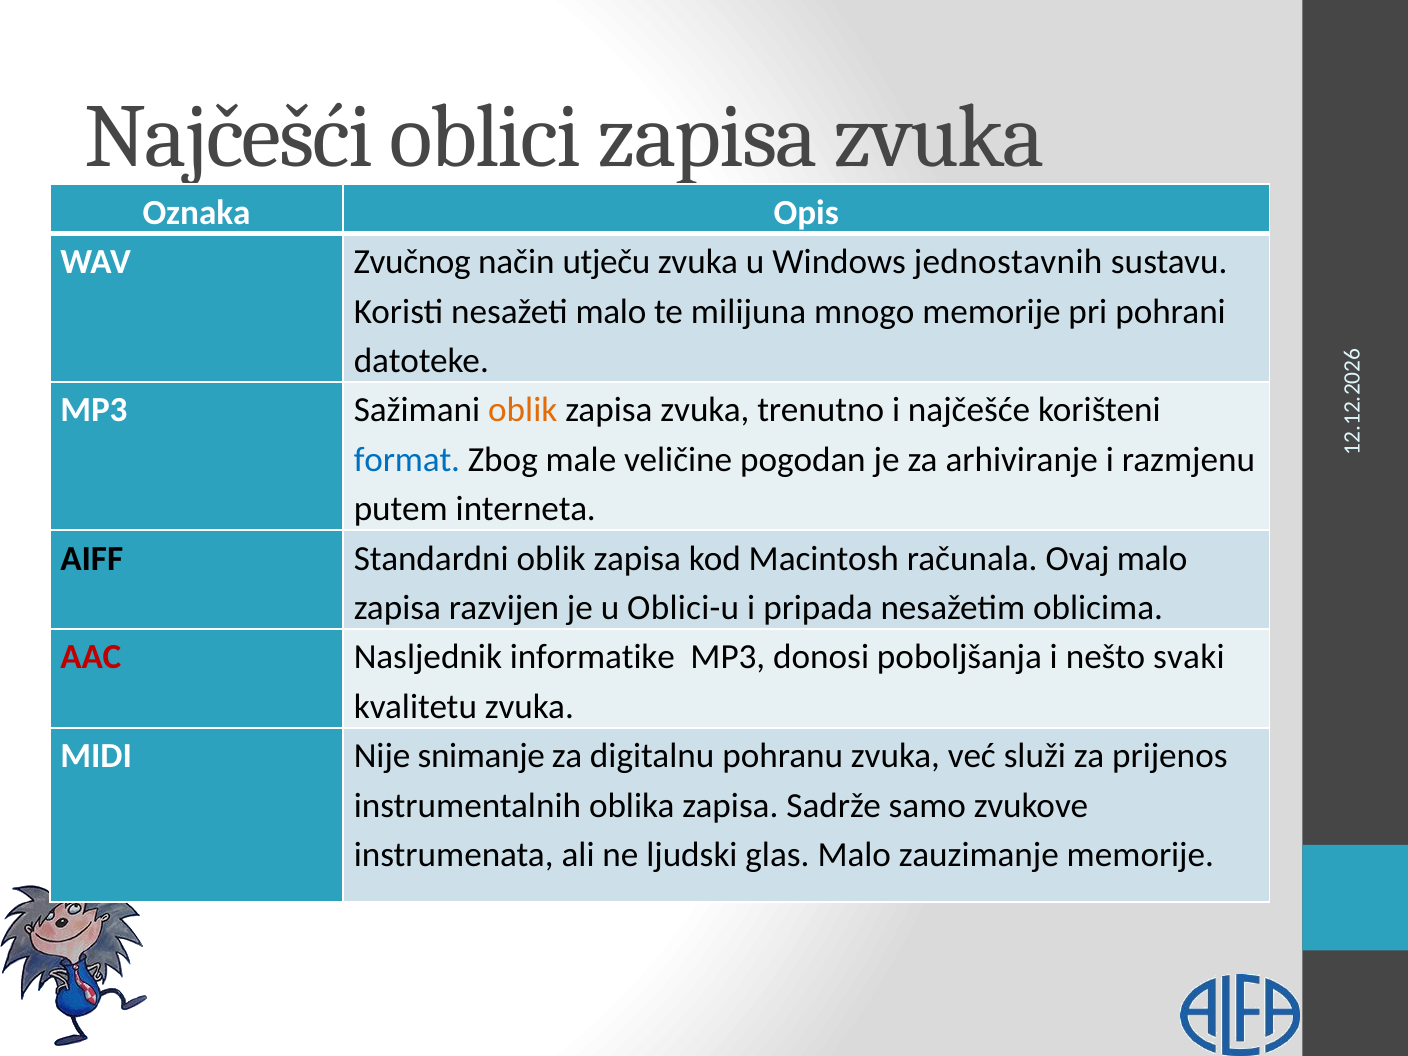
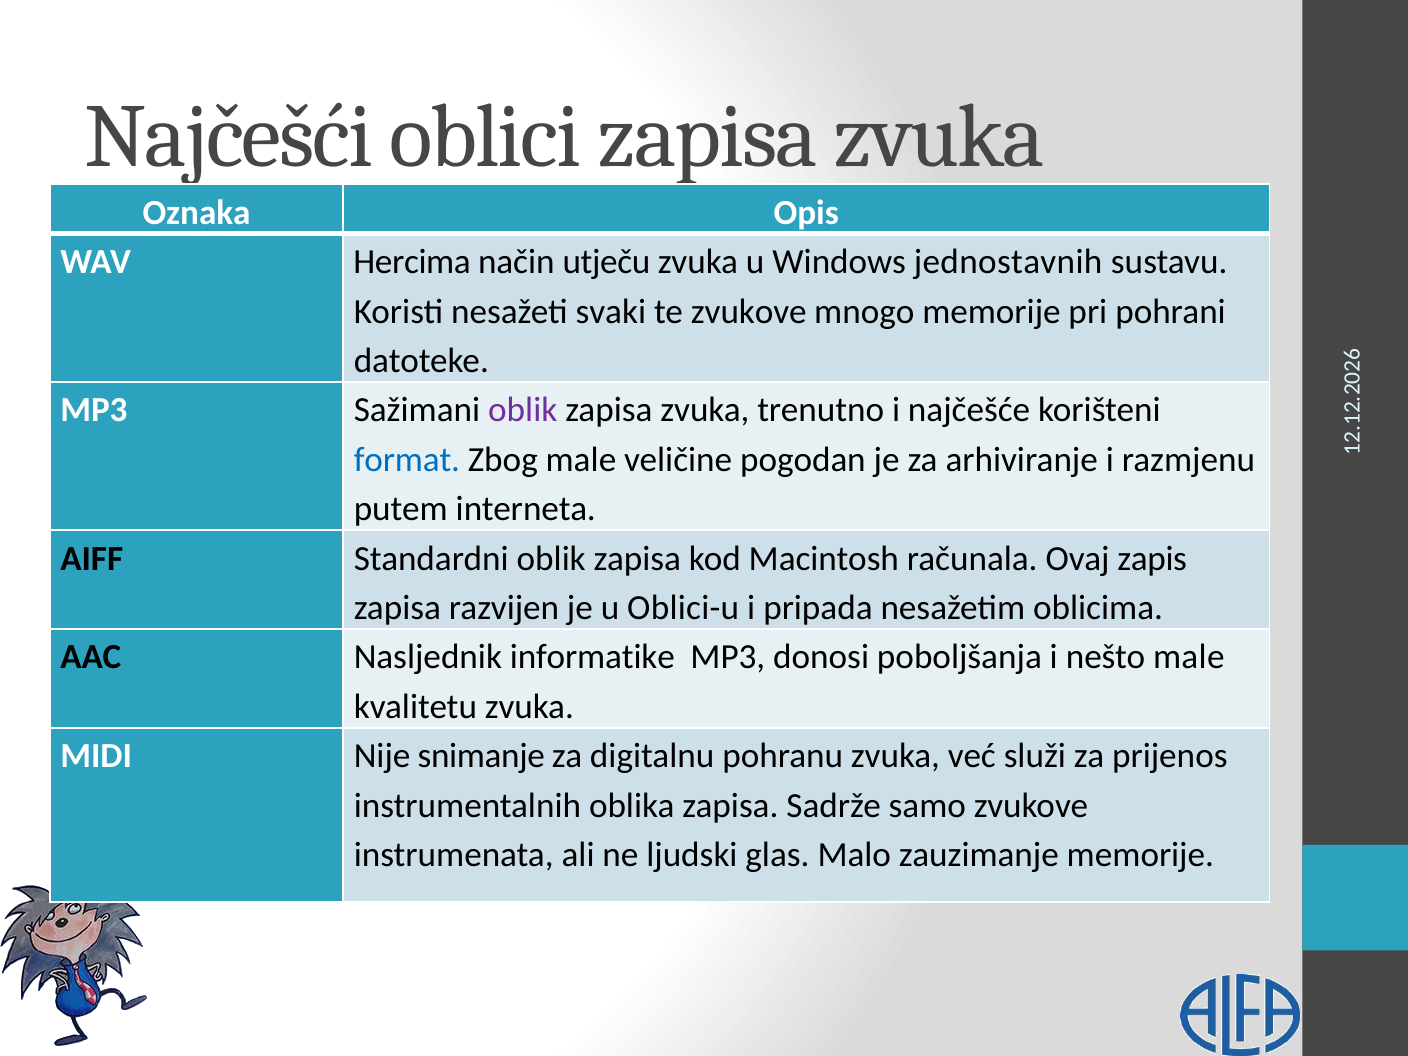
Zvučnog: Zvučnog -> Hercima
nesažeti malo: malo -> svaki
te milijuna: milijuna -> zvukove
oblik at (523, 410) colour: orange -> purple
Ovaj malo: malo -> zapis
AAC colour: red -> black
nešto svaki: svaki -> male
